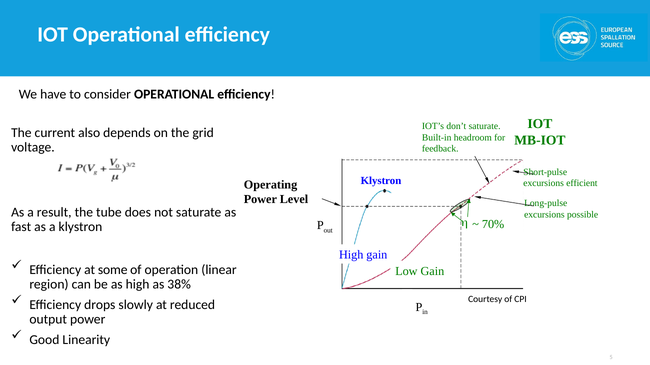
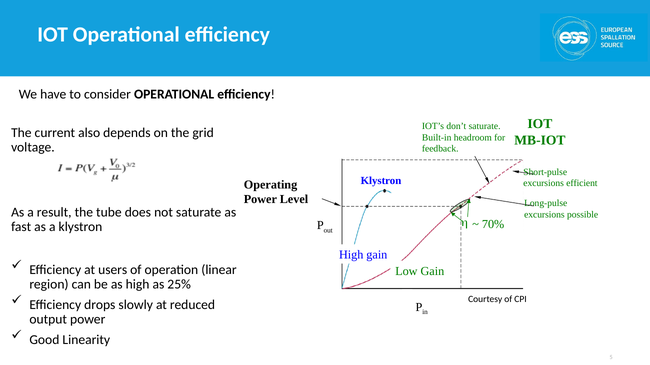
some: some -> users
38%: 38% -> 25%
